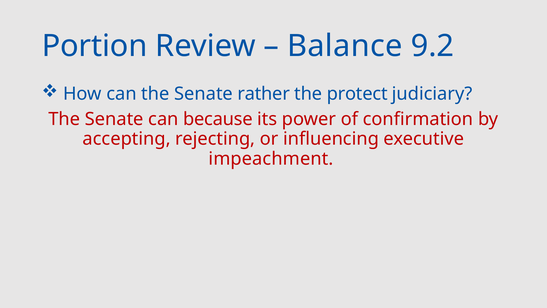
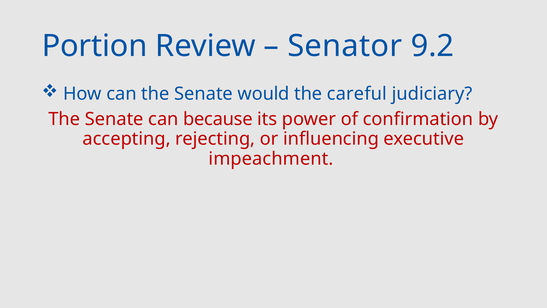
Balance: Balance -> Senator
rather: rather -> would
protect: protect -> careful
